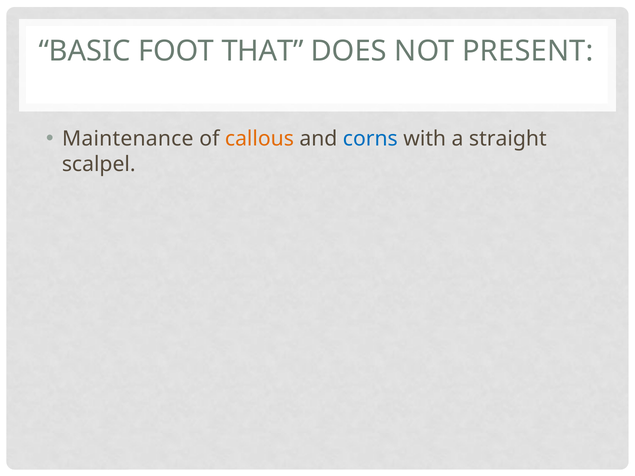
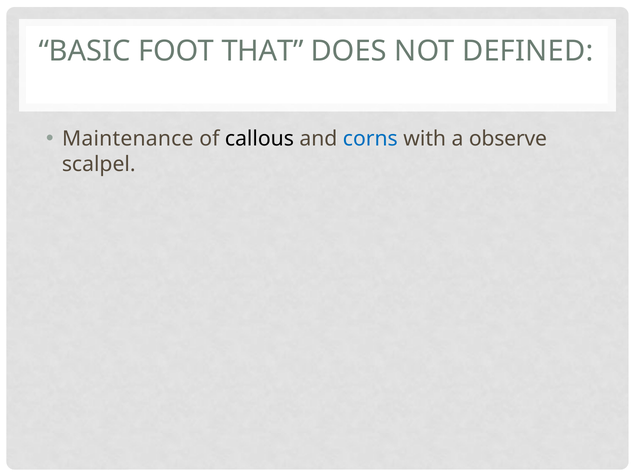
PRESENT: PRESENT -> DEFINED
callous colour: orange -> black
straight: straight -> observe
